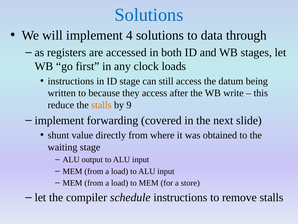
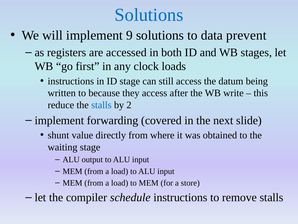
4: 4 -> 9
through: through -> prevent
stalls at (101, 105) colour: orange -> blue
9: 9 -> 2
